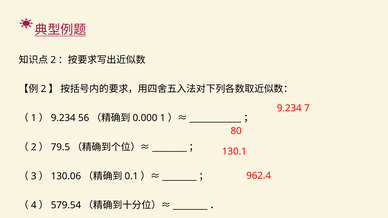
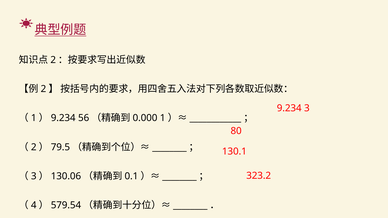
7: 7 -> 3
962.4: 962.4 -> 323.2
